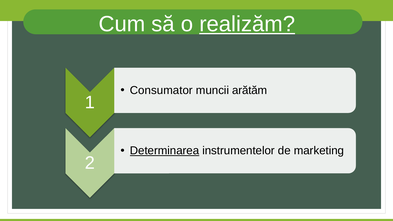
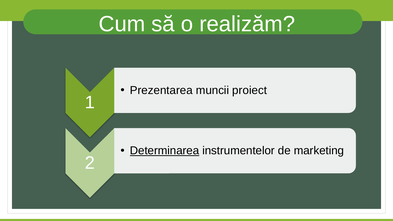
realizăm underline: present -> none
Consumator: Consumator -> Prezentarea
arătăm: arătăm -> proiect
